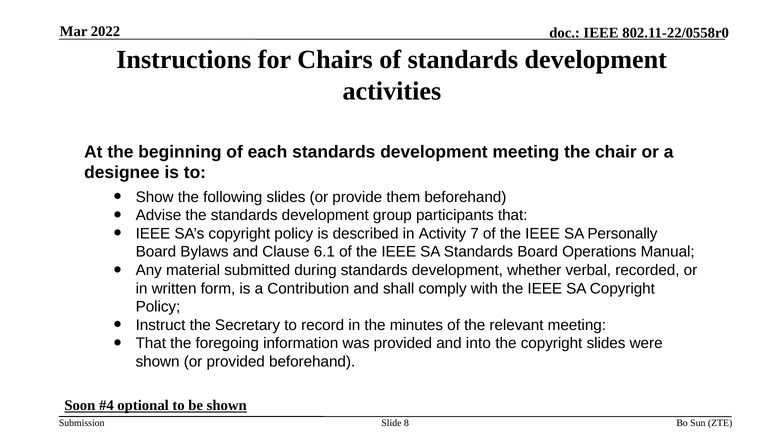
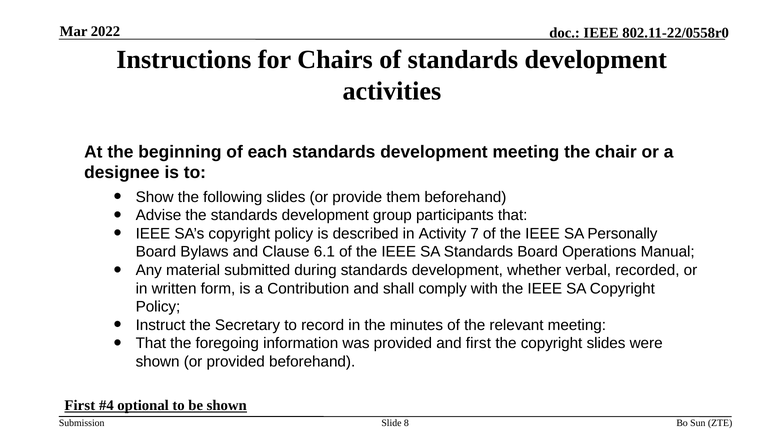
and into: into -> first
Soon at (80, 406): Soon -> First
